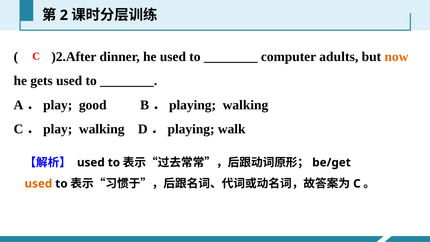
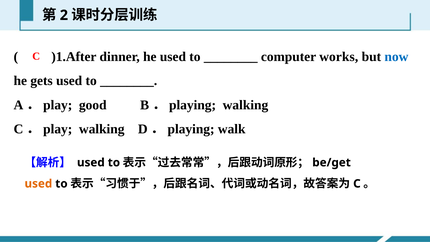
)2.After: )2.After -> )1.After
adults: adults -> works
now colour: orange -> blue
